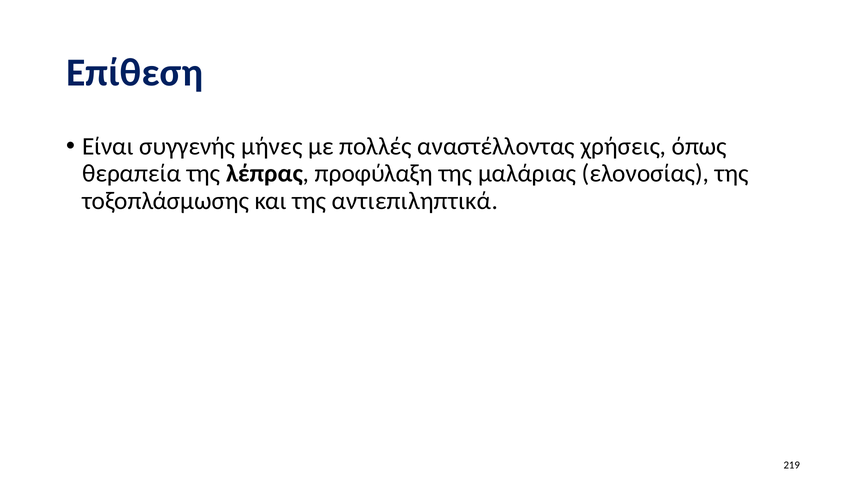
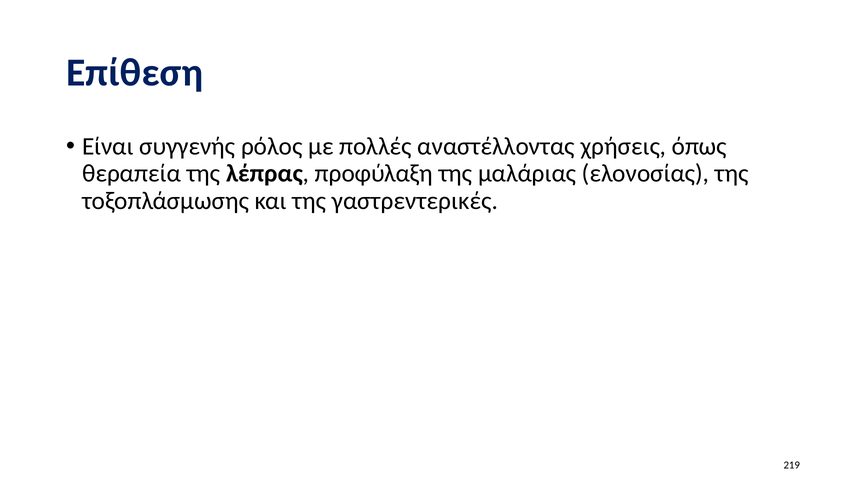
μήνες: μήνες -> ρόλος
αντιεπιληπτικά: αντιεπιληπτικά -> γαστρεντερικές
